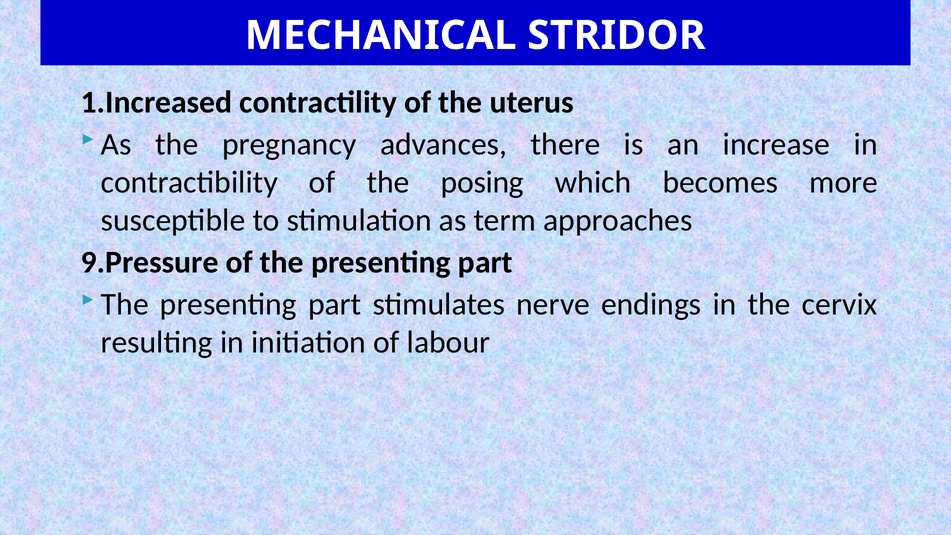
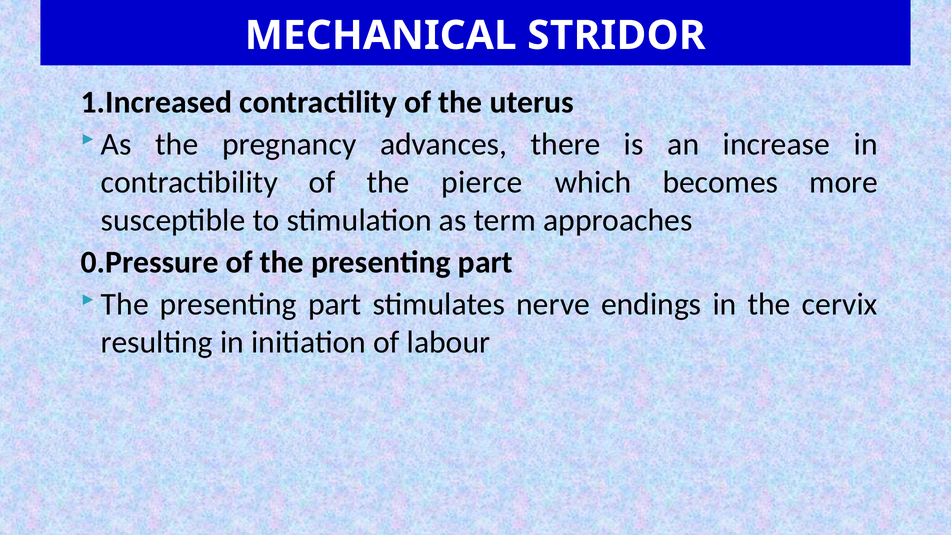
posing: posing -> pierce
9.Pressure: 9.Pressure -> 0.Pressure
